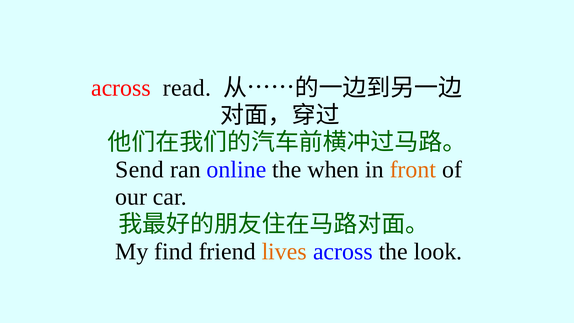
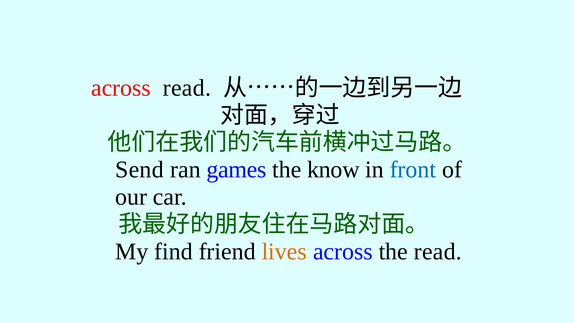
online: online -> games
when: when -> know
front colour: orange -> blue
the look: look -> read
